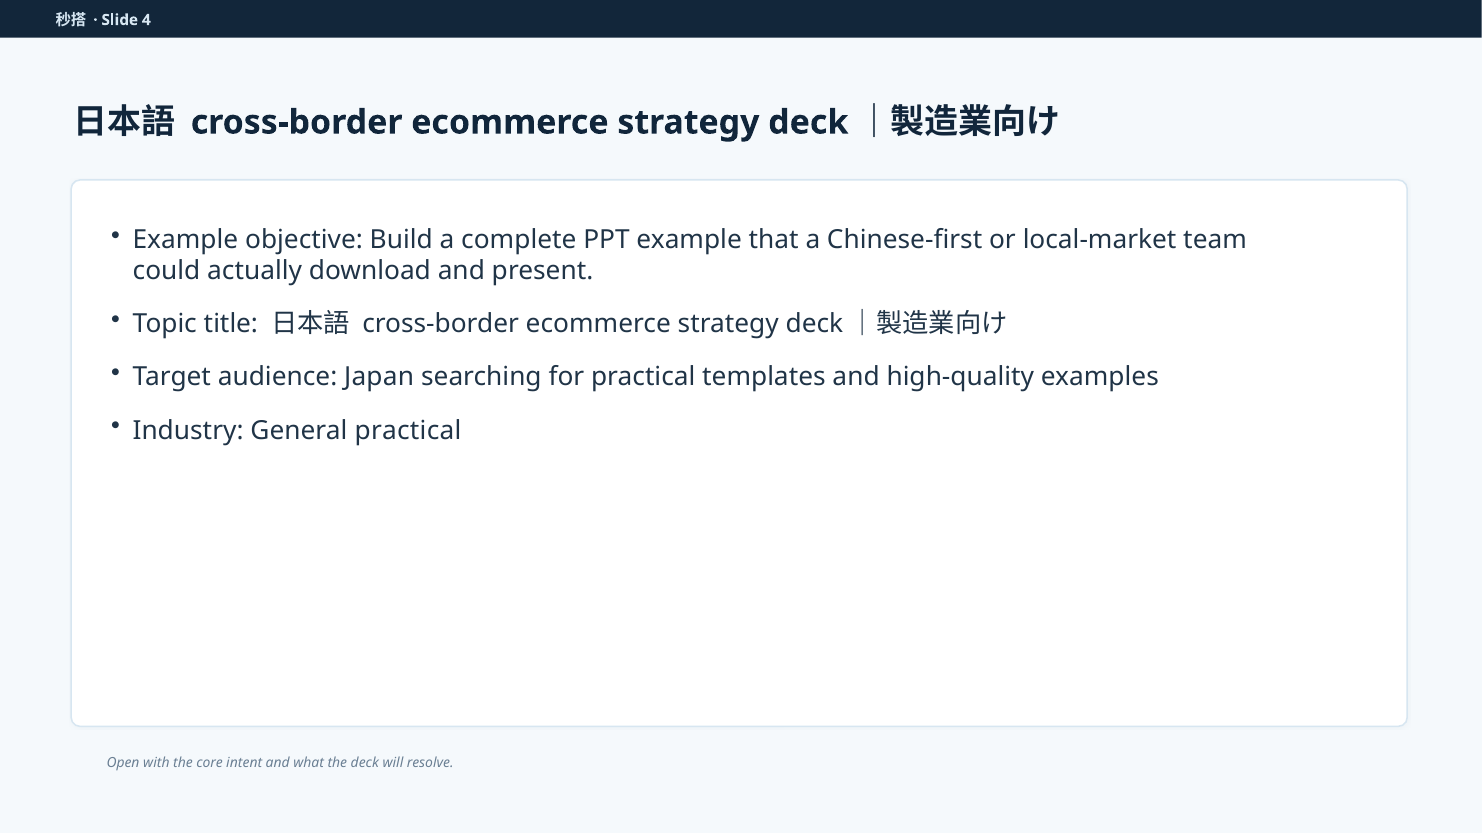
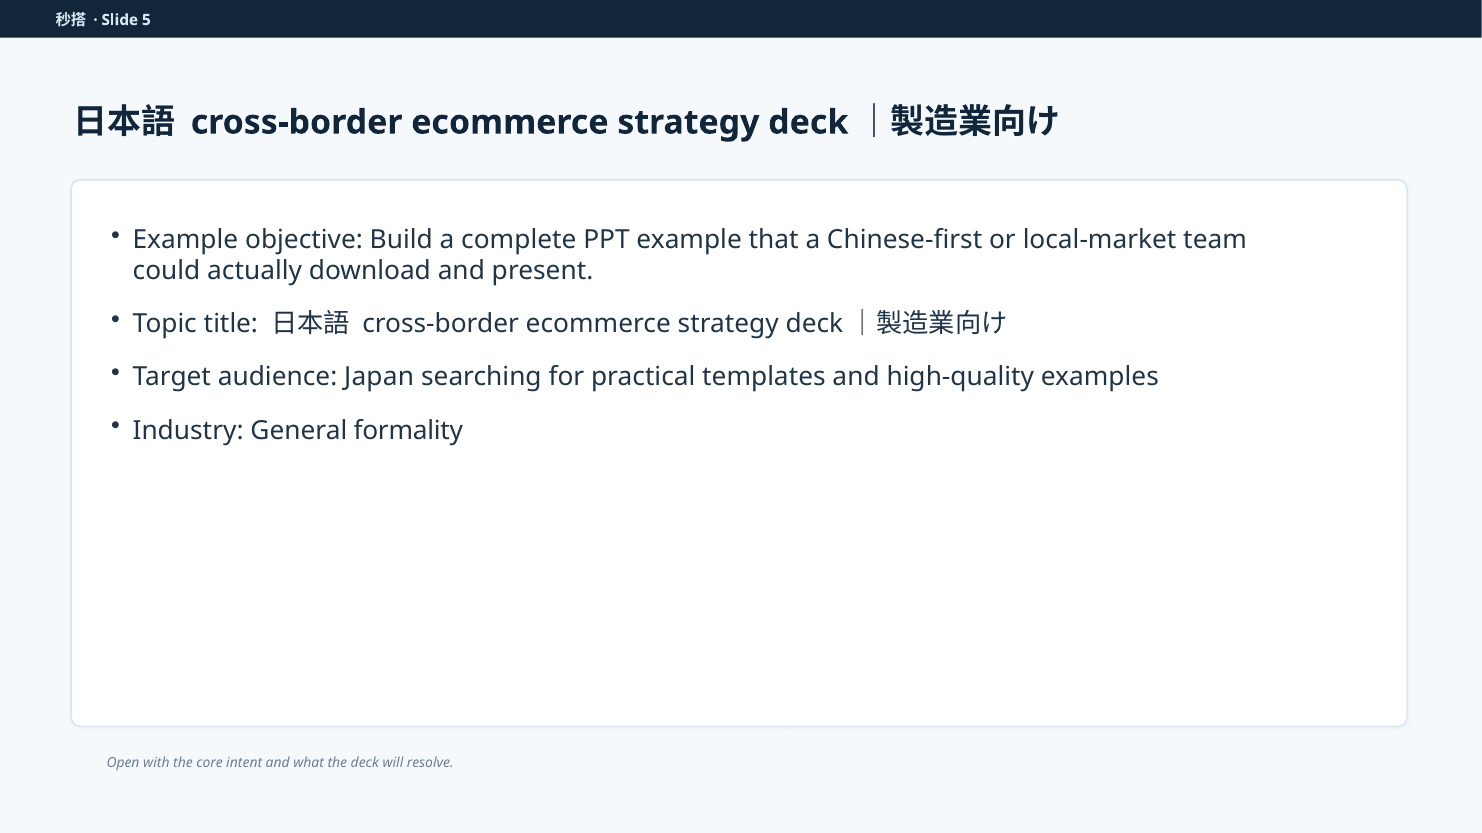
4: 4 -> 5
General practical: practical -> formality
